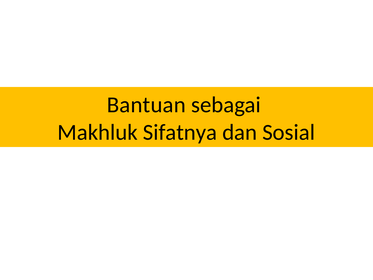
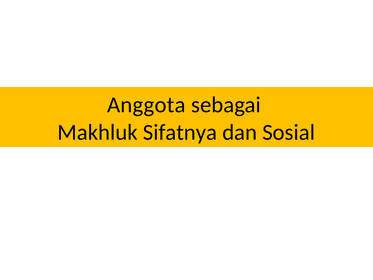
Bantuan: Bantuan -> Anggota
